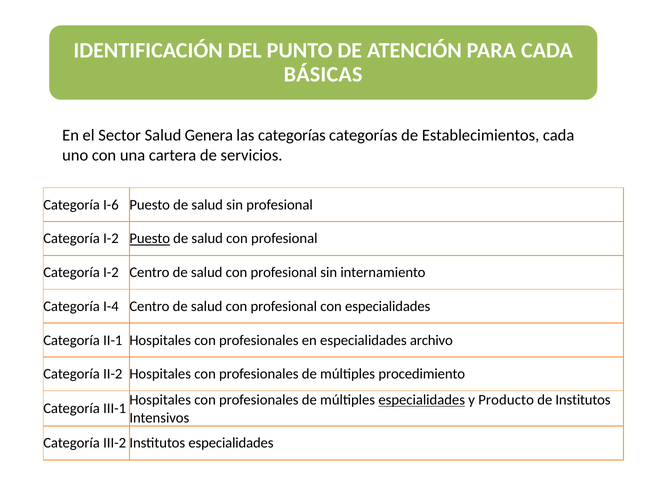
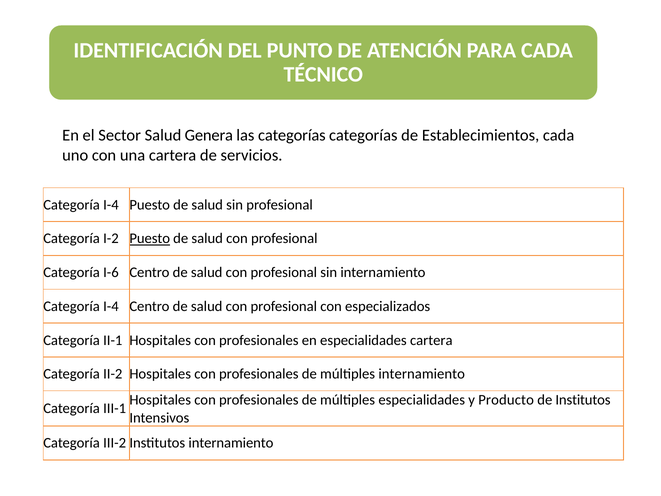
BÁSICAS: BÁSICAS -> TÉCNICO
I-6 at (111, 205): I-6 -> I-4
I-2 at (111, 272): I-2 -> I-6
con especialidades: especialidades -> especializados
especialidades archivo: archivo -> cartera
múltiples procedimiento: procedimiento -> internamiento
especialidades at (422, 400) underline: present -> none
Institutos especialidades: especialidades -> internamiento
